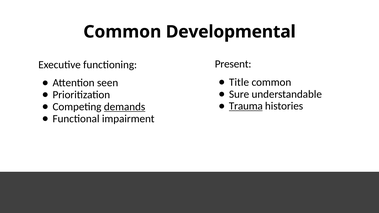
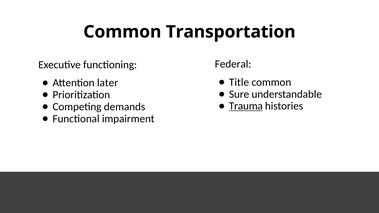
Developmental: Developmental -> Transportation
Present: Present -> Federal
seen: seen -> later
demands underline: present -> none
